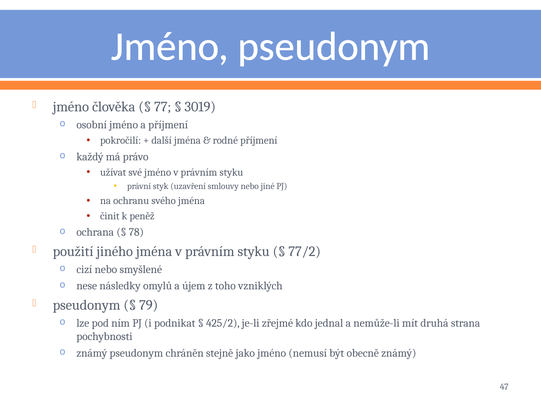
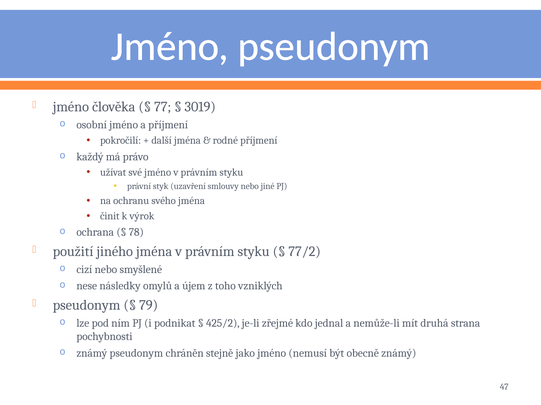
peněž: peněž -> výrok
